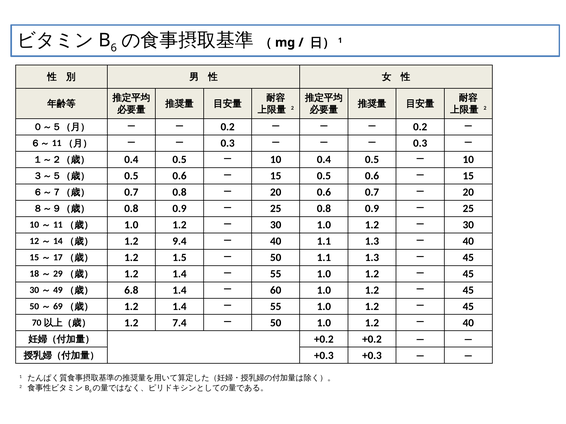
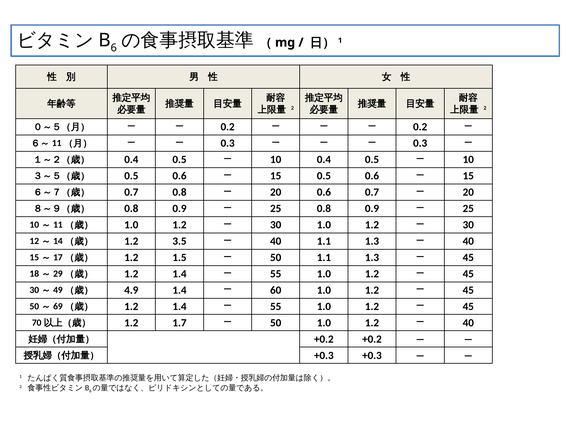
9.4: 9.4 -> 3.5
6.8: 6.8 -> 4.9
7.4: 7.4 -> 1.7
